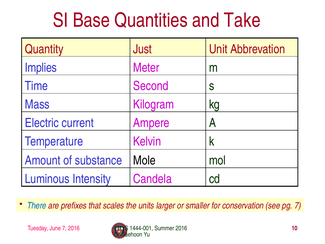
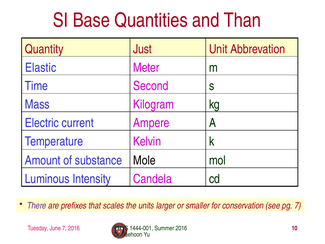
Take: Take -> Than
Implies: Implies -> Elastic
There colour: blue -> purple
